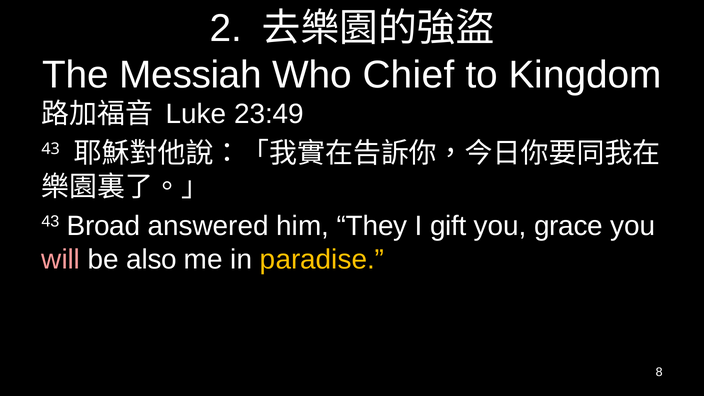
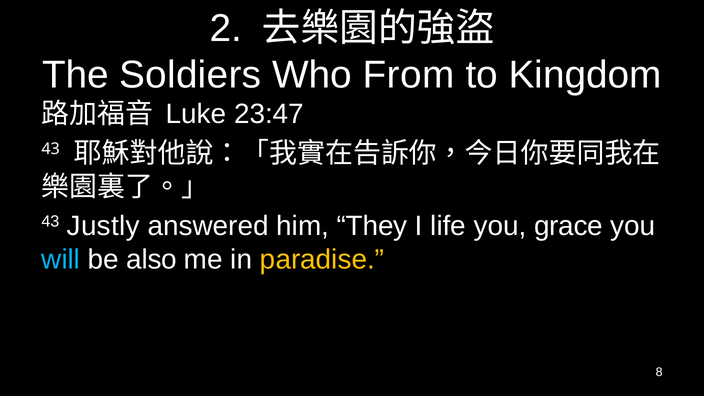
Messiah: Messiah -> Soldiers
Chief: Chief -> From
23:49: 23:49 -> 23:47
Broad: Broad -> Justly
gift: gift -> life
will colour: pink -> light blue
